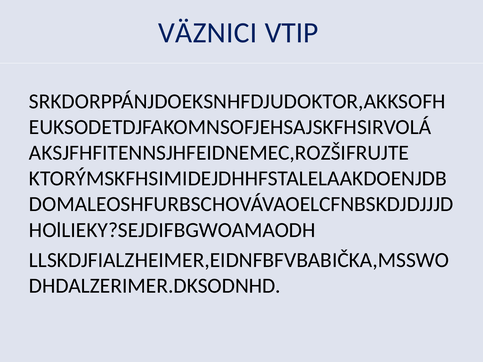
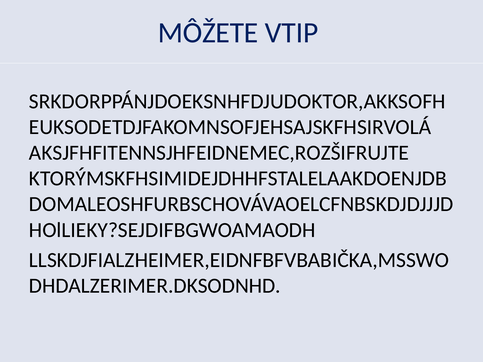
VÄZNICI: VÄZNICI -> MÔŽETE
